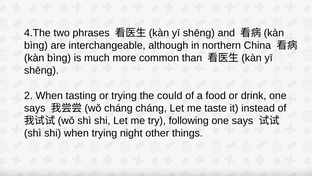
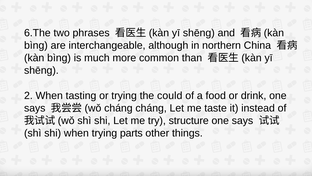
4.The: 4.The -> 6.The
following: following -> structure
night: night -> parts
